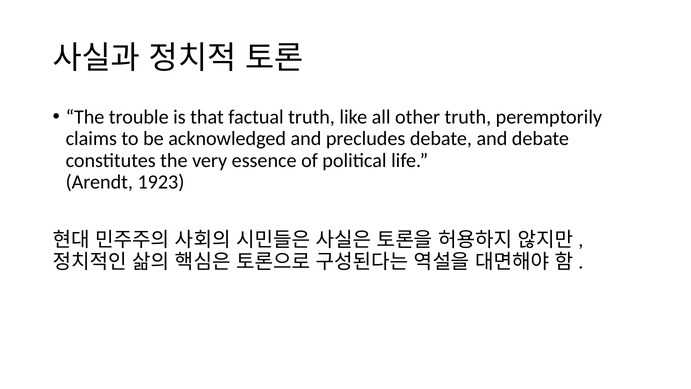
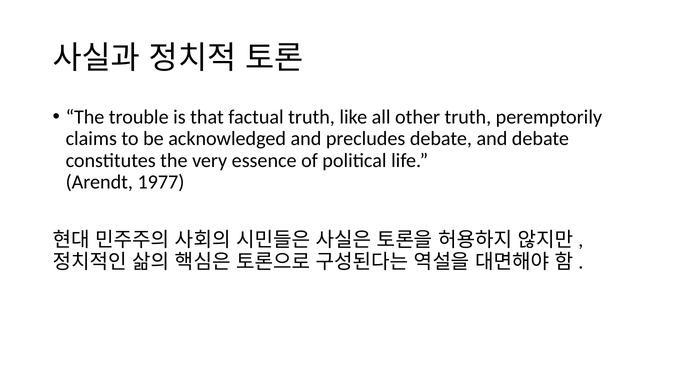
1923: 1923 -> 1977
